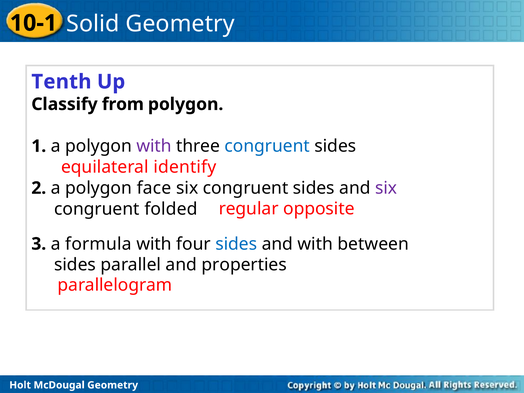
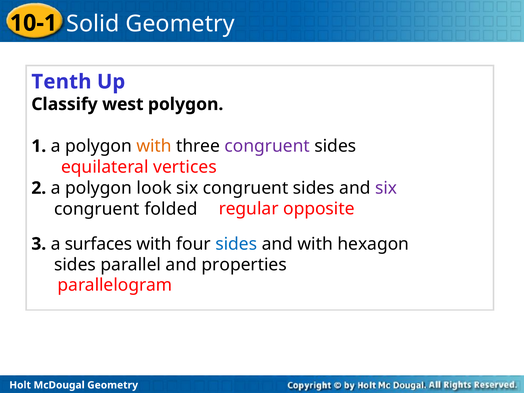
from: from -> west
with at (154, 146) colour: purple -> orange
congruent at (267, 146) colour: blue -> purple
identify: identify -> vertices
face: face -> look
formula: formula -> surfaces
between: between -> hexagon
